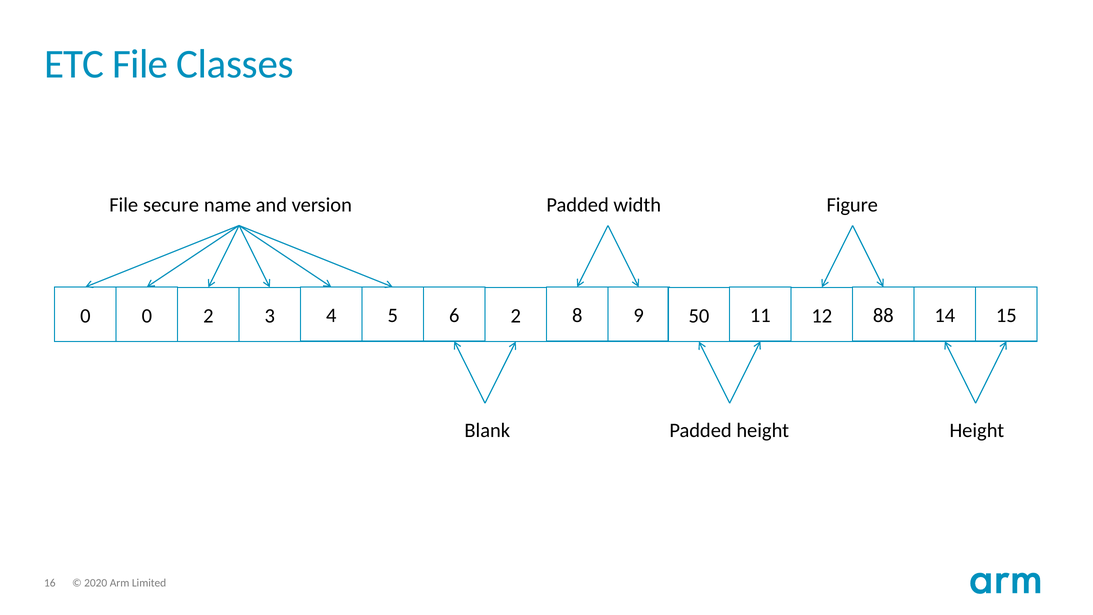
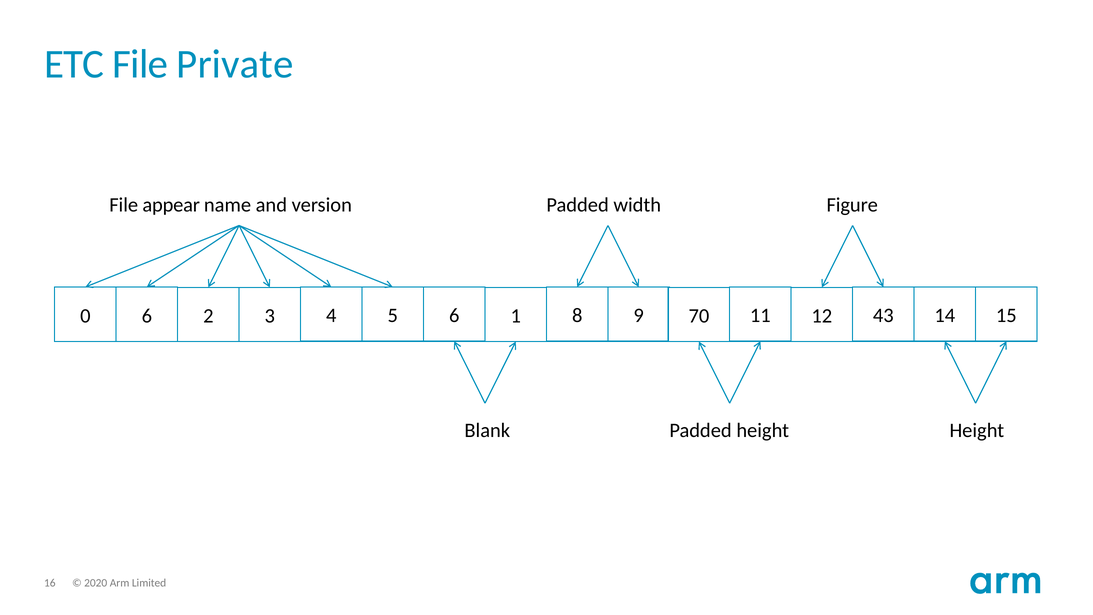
Classes: Classes -> Private
secure: secure -> appear
0 0: 0 -> 6
6 2: 2 -> 1
50: 50 -> 70
88: 88 -> 43
